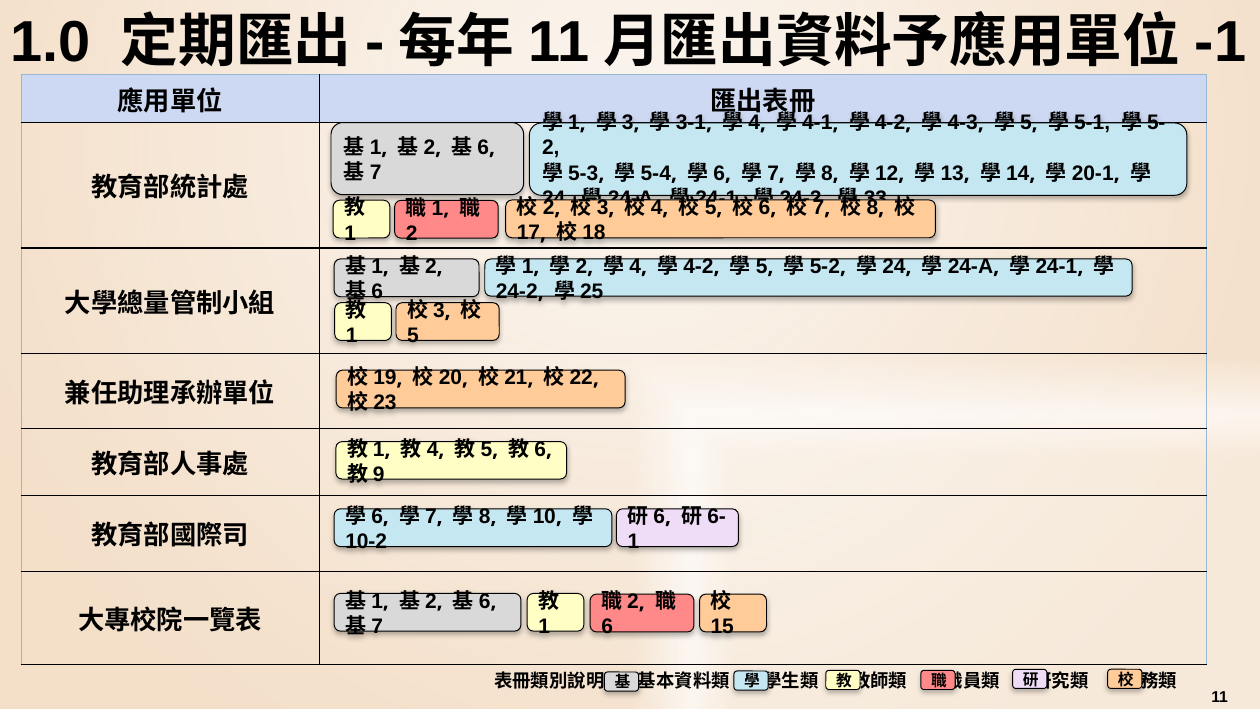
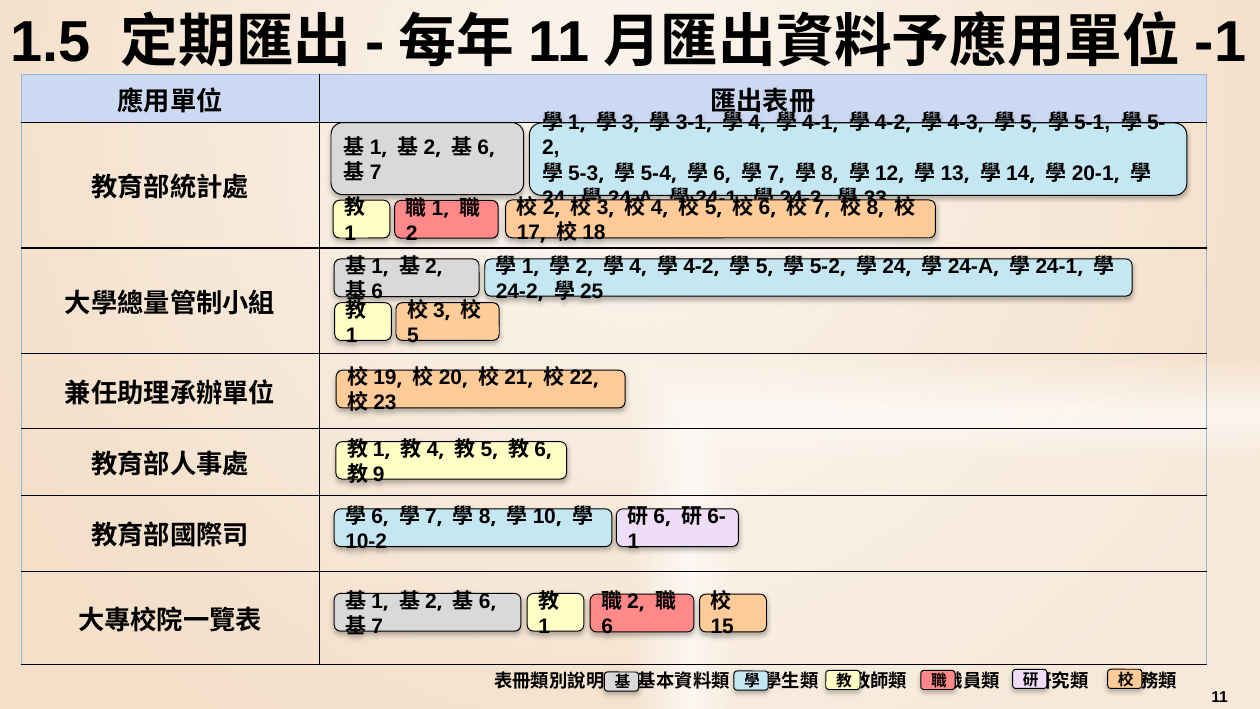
1.0: 1.0 -> 1.5
